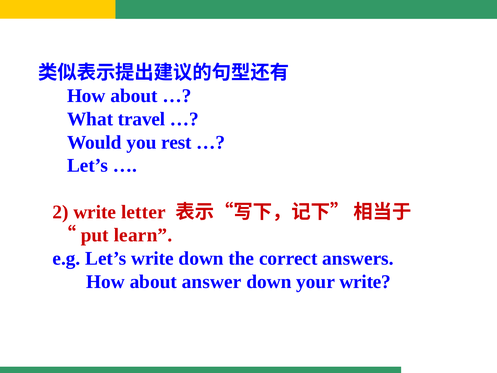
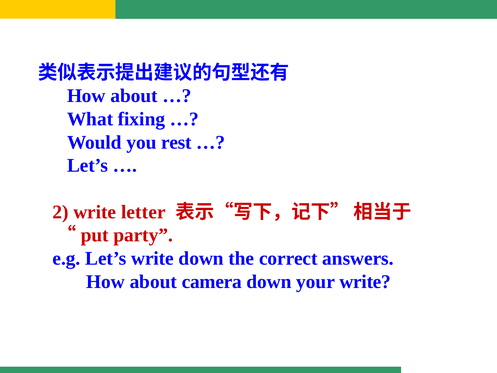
travel: travel -> fixing
learn: learn -> party
answer: answer -> camera
